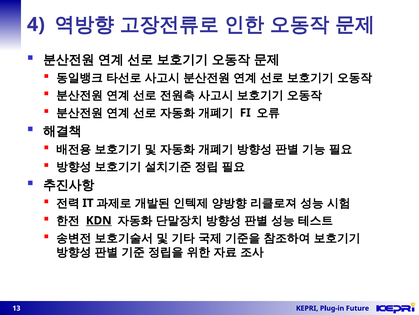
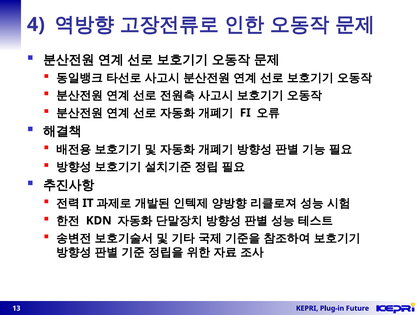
KDN underline: present -> none
